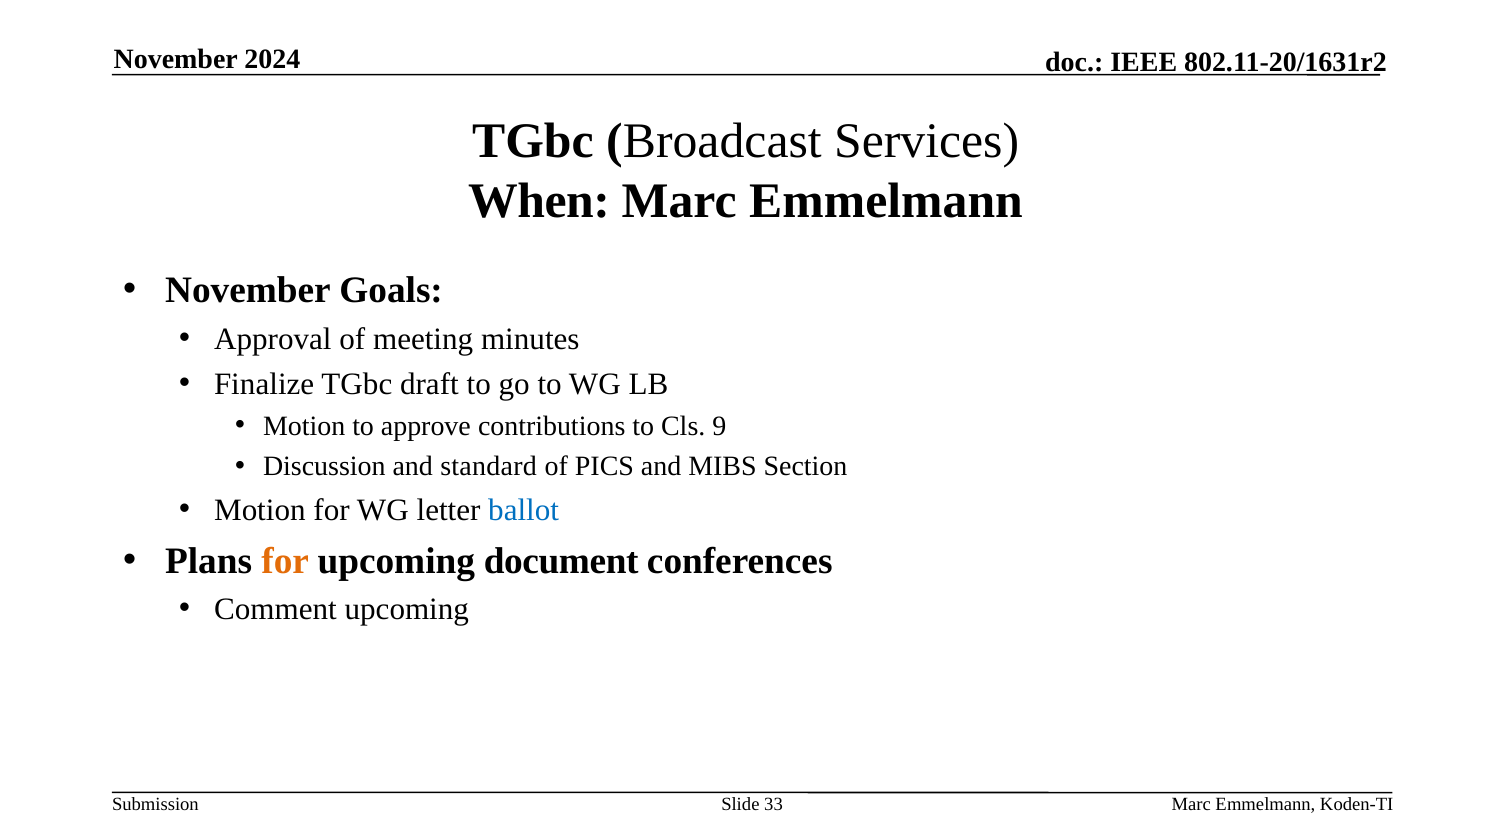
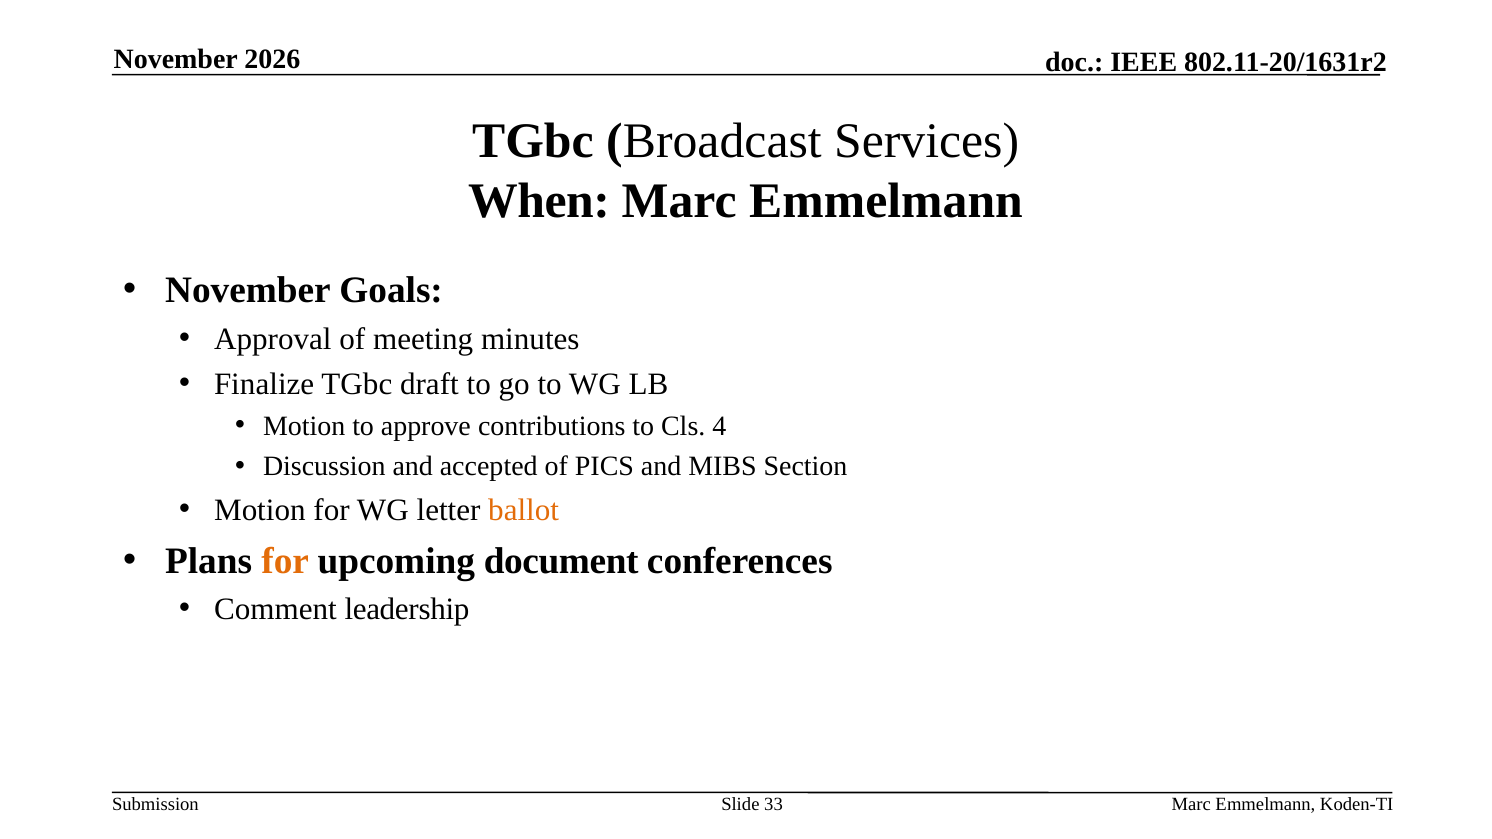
2024: 2024 -> 2026
9: 9 -> 4
standard: standard -> accepted
ballot colour: blue -> orange
Comment upcoming: upcoming -> leadership
